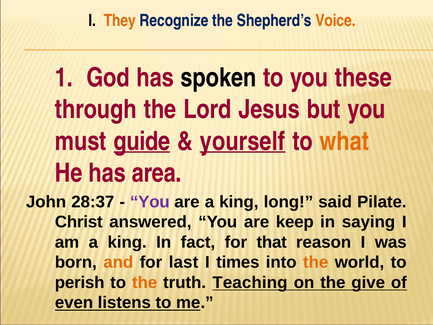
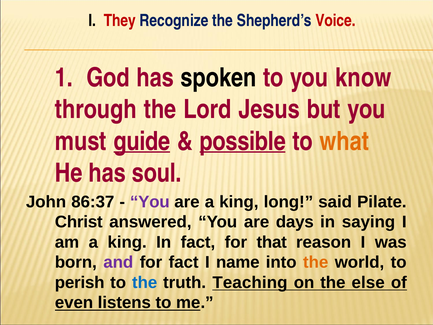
They colour: orange -> red
Voice colour: orange -> red
these: these -> know
yourself: yourself -> possible
area: area -> soul
28:37: 28:37 -> 86:37
keep: keep -> days
and colour: orange -> purple
for last: last -> fact
times: times -> name
the at (145, 282) colour: orange -> blue
give: give -> else
